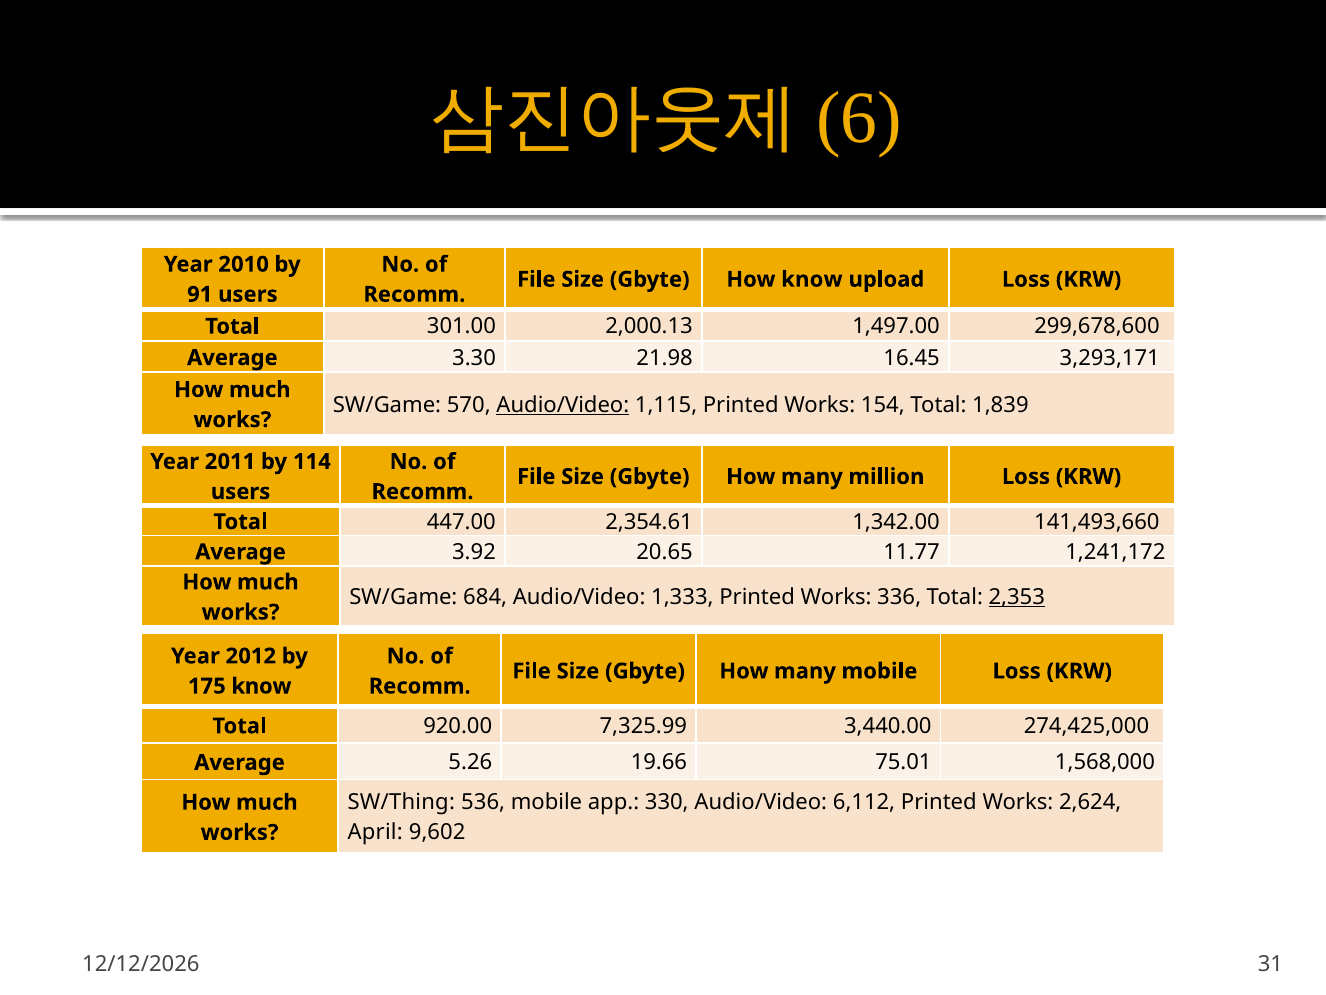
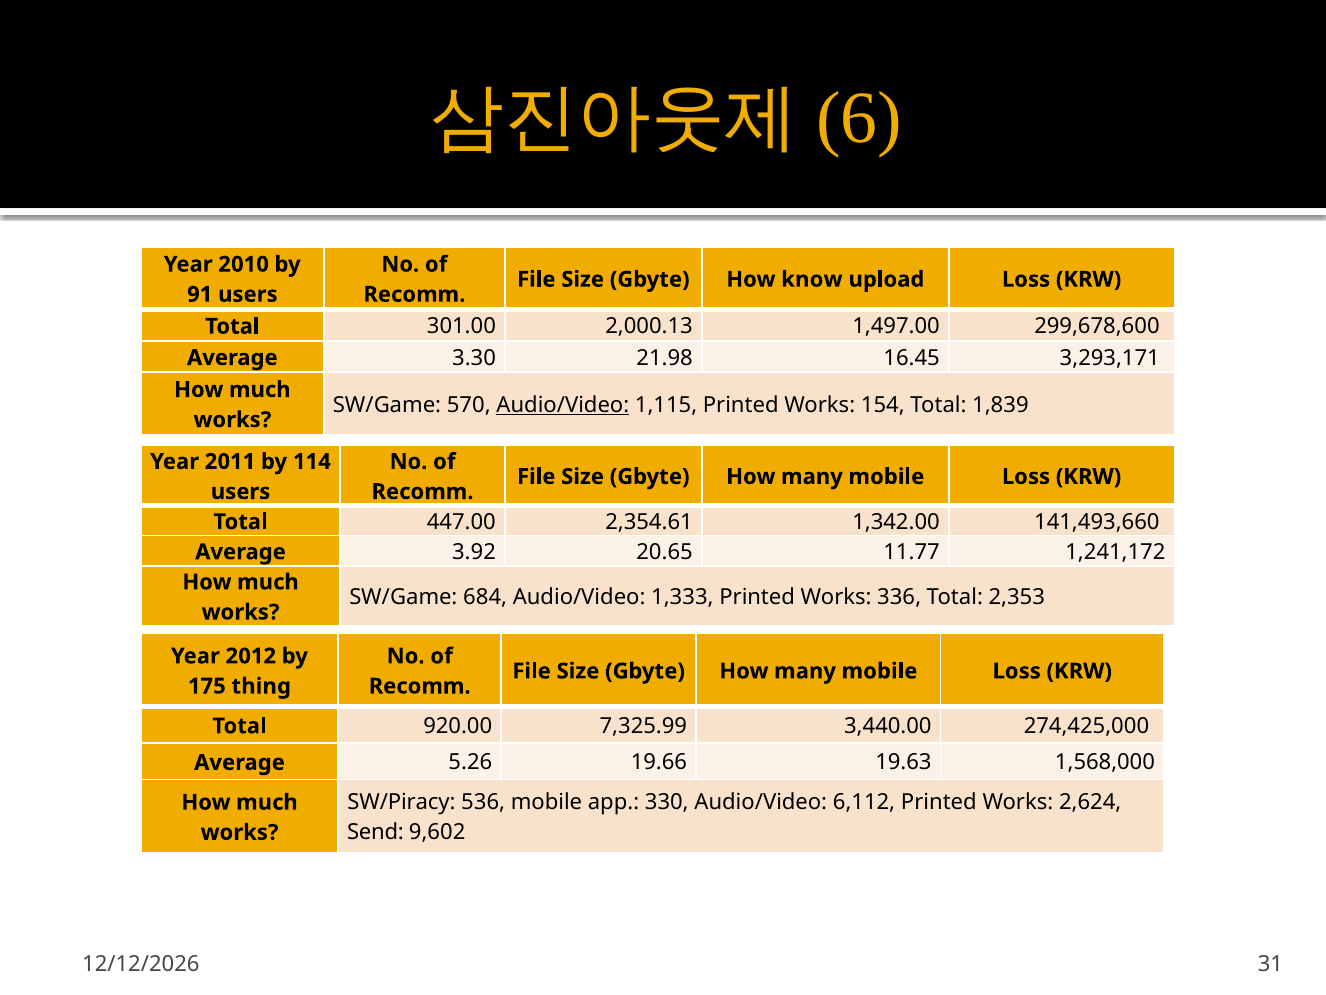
million at (886, 476): million -> mobile
2,353 underline: present -> none
175 know: know -> thing
75.01: 75.01 -> 19.63
SW/Thing: SW/Thing -> SW/Piracy
April: April -> Send
